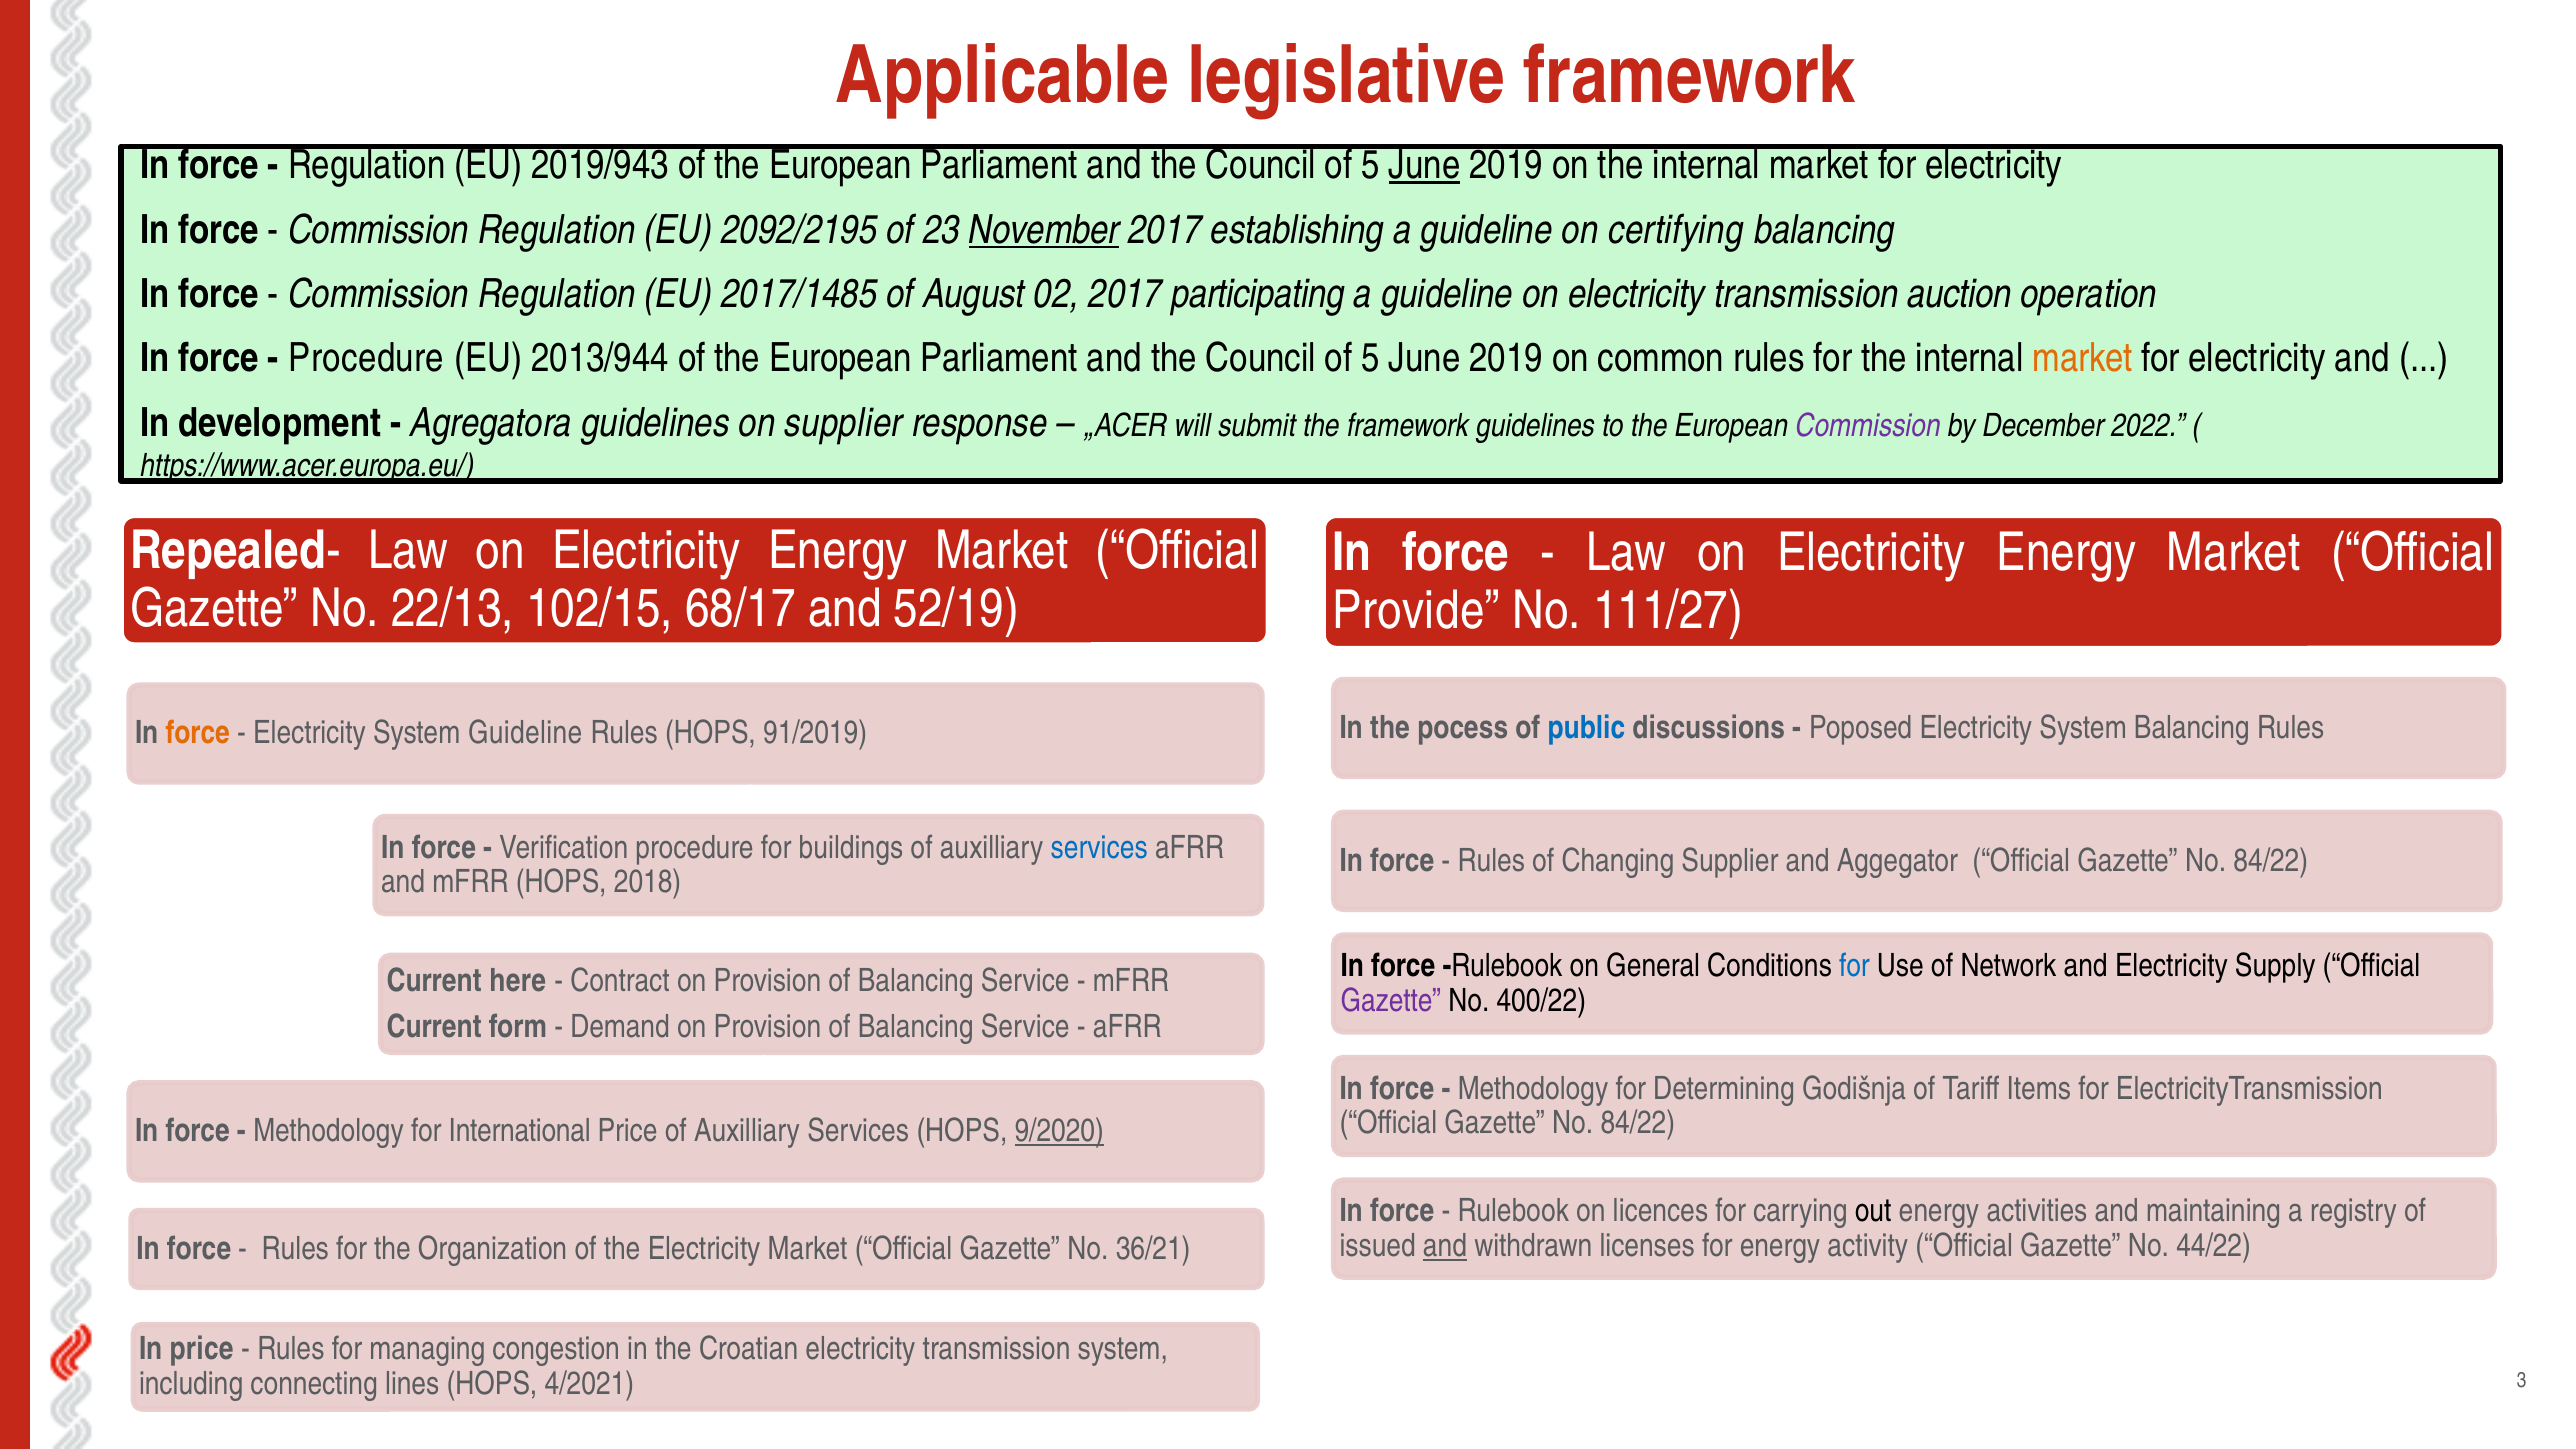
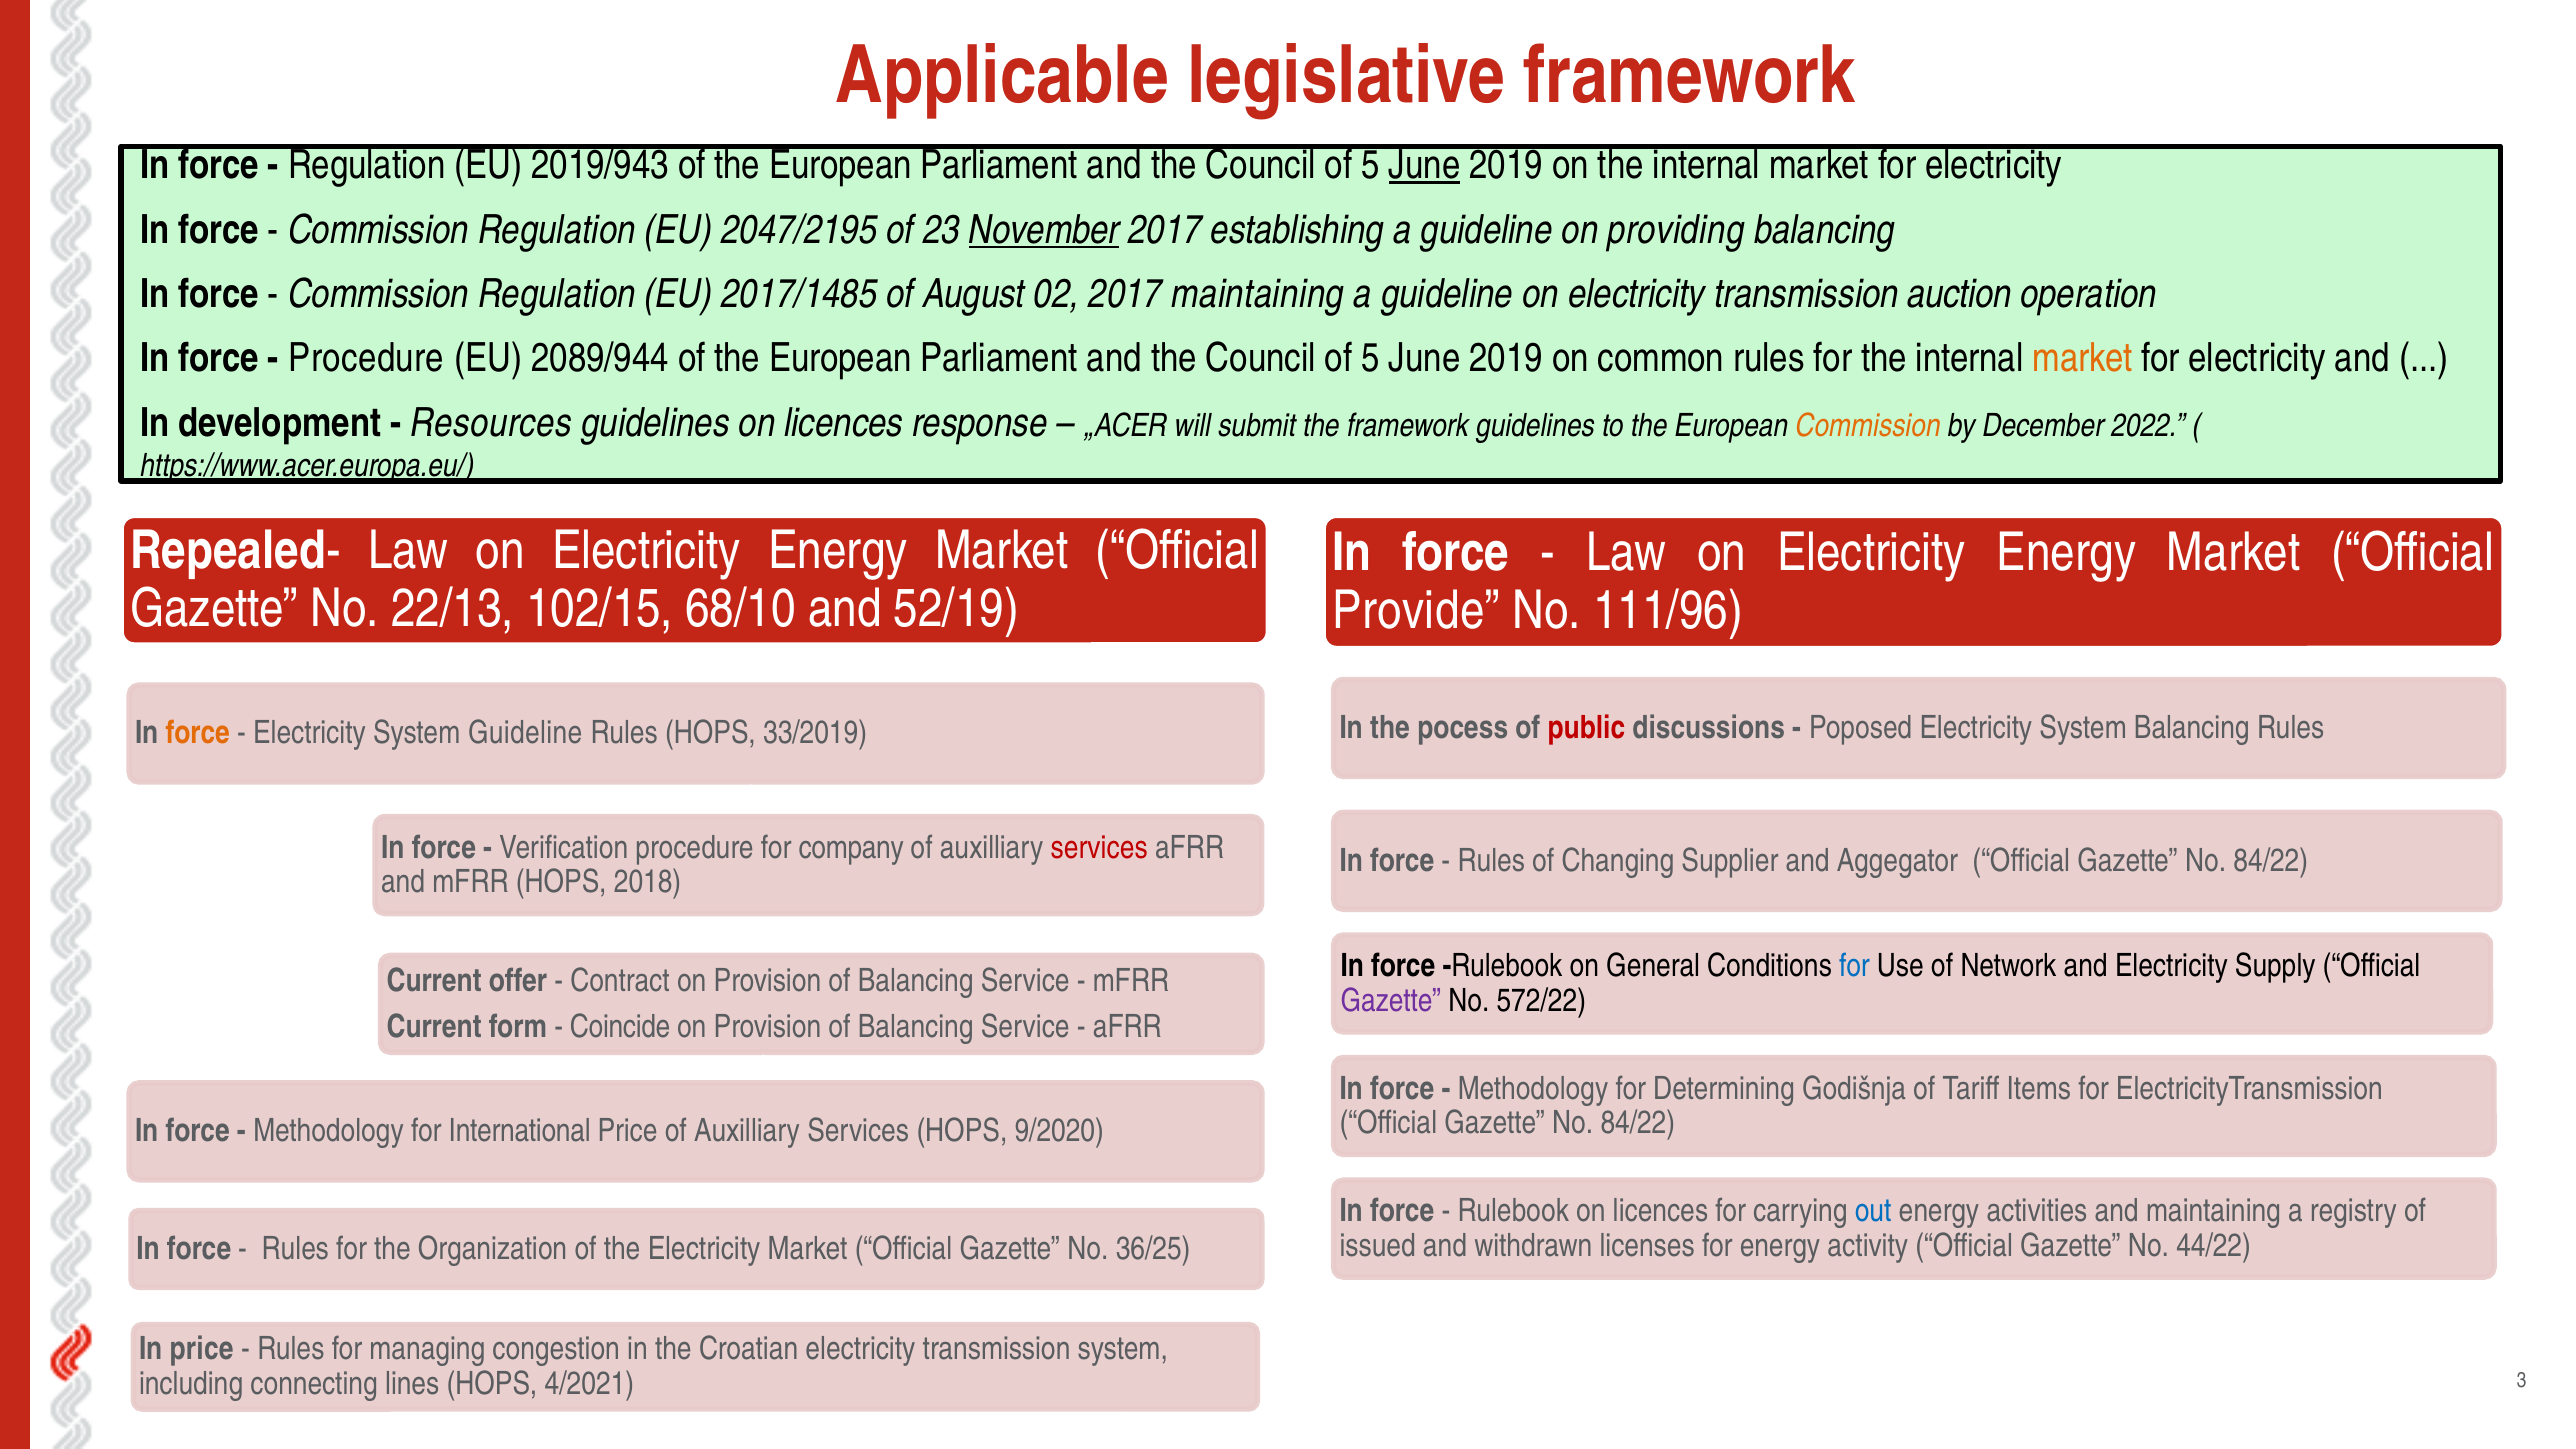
2092/2195: 2092/2195 -> 2047/2195
certifying: certifying -> providing
2017 participating: participating -> maintaining
2013/944: 2013/944 -> 2089/944
Agregatora: Agregatora -> Resources
guidelines on supplier: supplier -> licences
Commission at (1868, 426) colour: purple -> orange
68/17: 68/17 -> 68/10
111/27: 111/27 -> 111/96
public colour: blue -> red
91/2019: 91/2019 -> 33/2019
buildings: buildings -> company
services at (1099, 847) colour: blue -> red
here: here -> offer
400/22: 400/22 -> 572/22
Demand: Demand -> Coincide
9/2020 underline: present -> none
out colour: black -> blue
and at (1445, 1246) underline: present -> none
36/21: 36/21 -> 36/25
